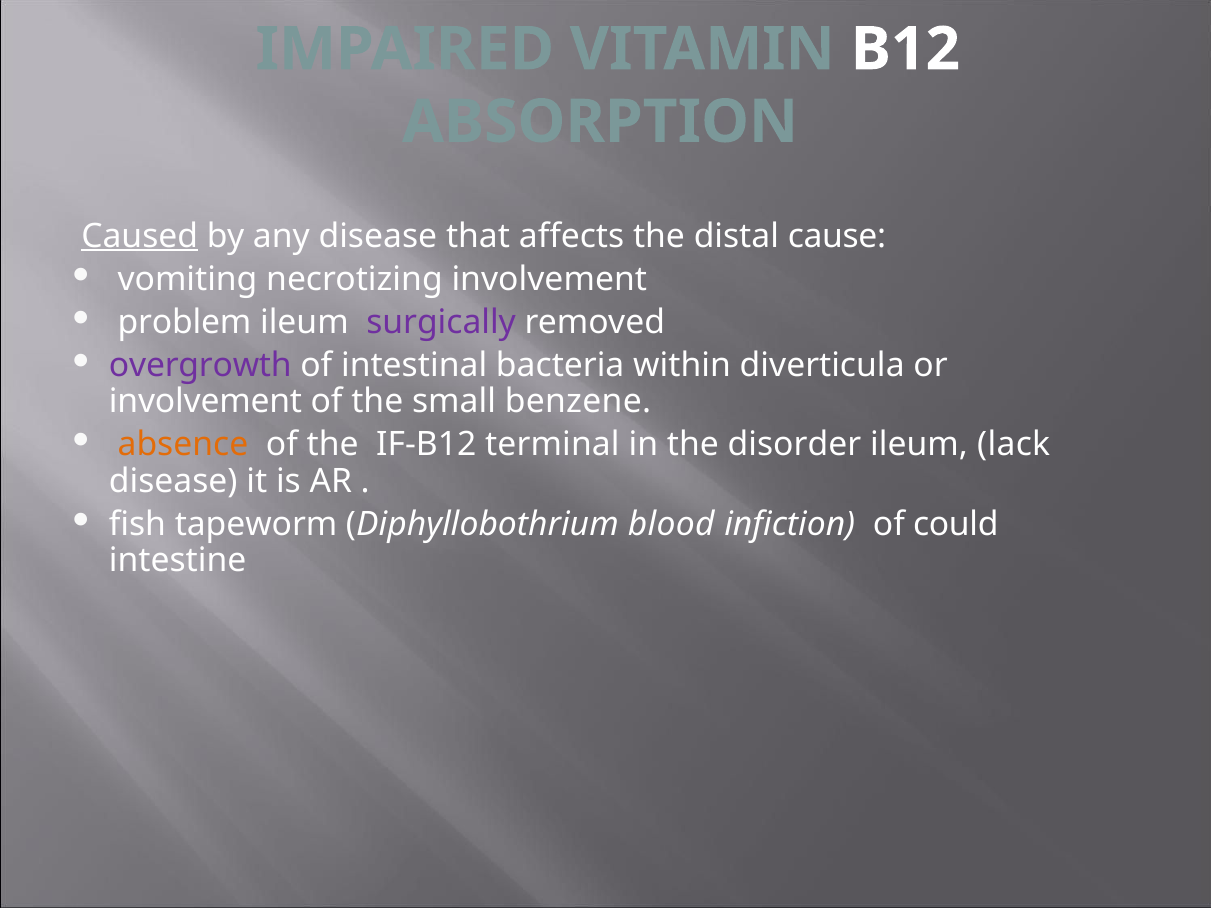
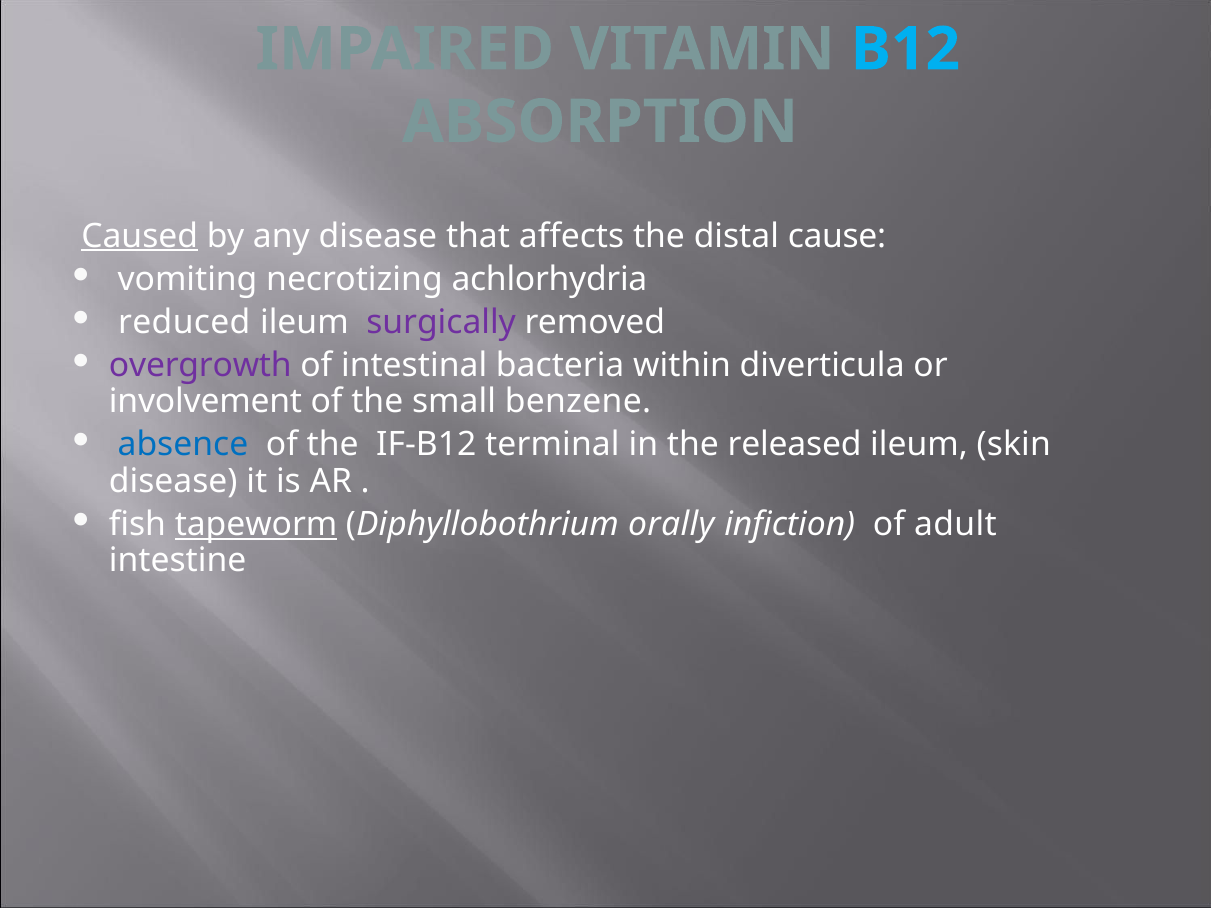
B12 colour: white -> light blue
necrotizing involvement: involvement -> achlorhydria
problem: problem -> reduced
absence colour: orange -> blue
disorder: disorder -> released
lack: lack -> skin
tapeworm underline: none -> present
blood: blood -> orally
could: could -> adult
